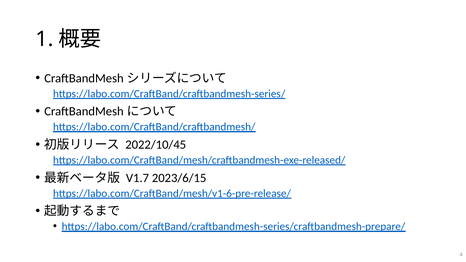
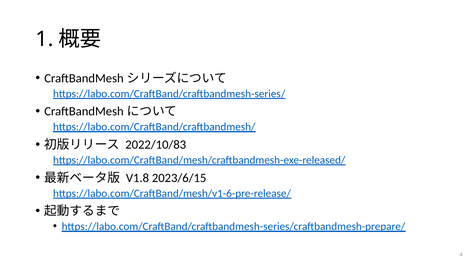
2022/10/45: 2022/10/45 -> 2022/10/83
V1.7: V1.7 -> V1.8
